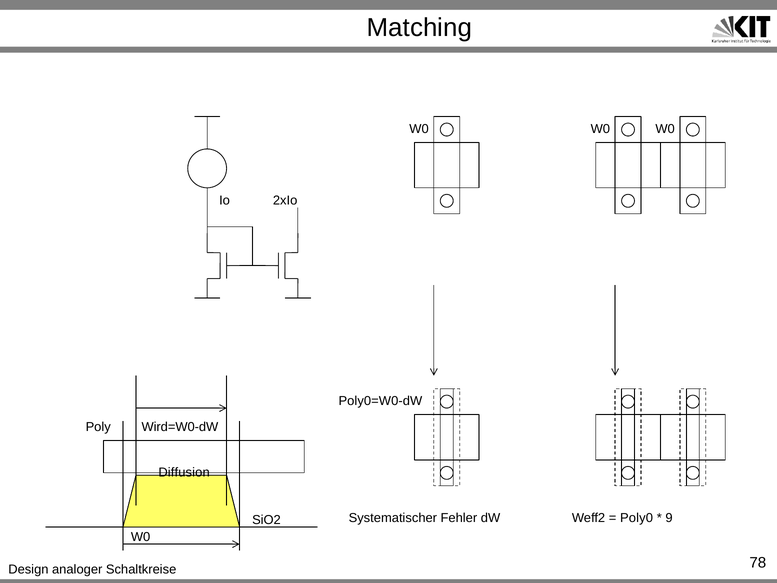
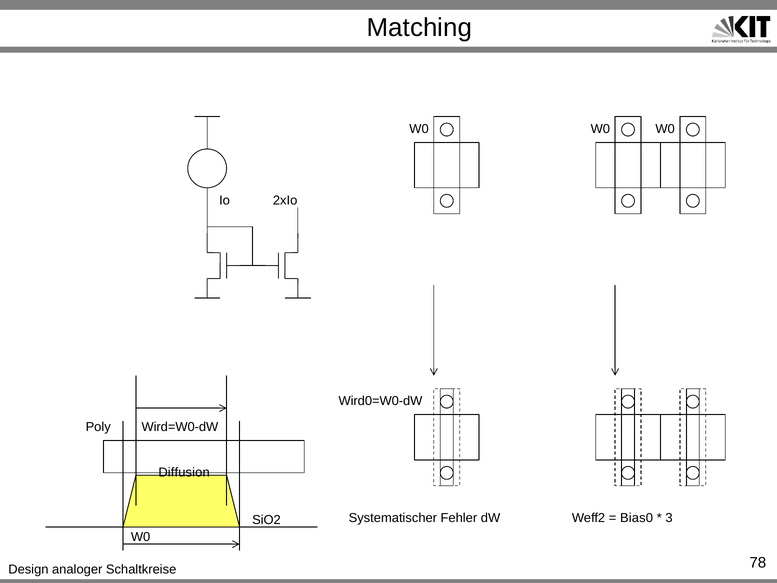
Poly0=W0-dW: Poly0=W0-dW -> Wird0=W0-dW
Poly0: Poly0 -> Bias0
9: 9 -> 3
